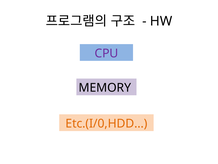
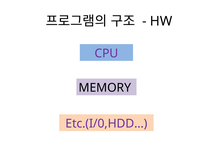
Etc.(I/0,HDD… colour: orange -> purple
